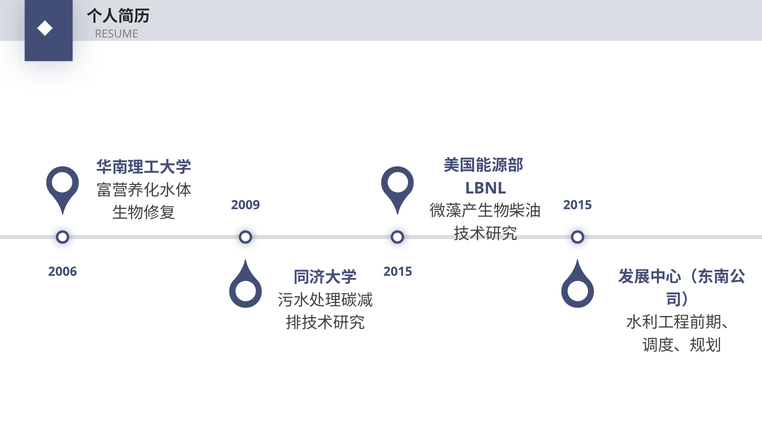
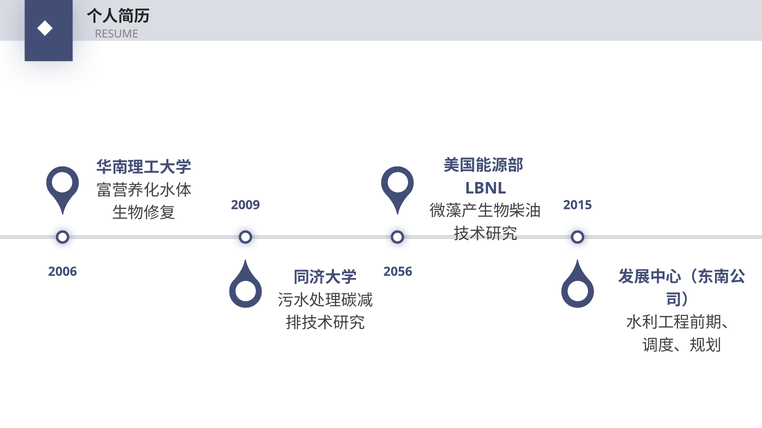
2015 at (398, 272): 2015 -> 2056
